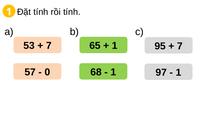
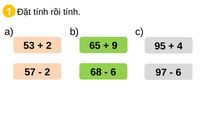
7 at (49, 46): 7 -> 2
1 at (115, 46): 1 -> 9
7 at (180, 46): 7 -> 4
0 at (47, 72): 0 -> 2
1 at (113, 72): 1 -> 6
1 at (179, 72): 1 -> 6
